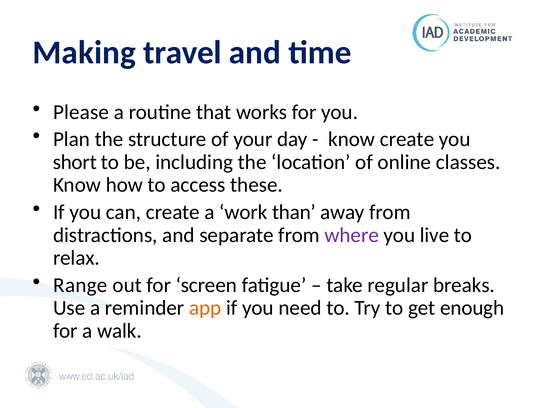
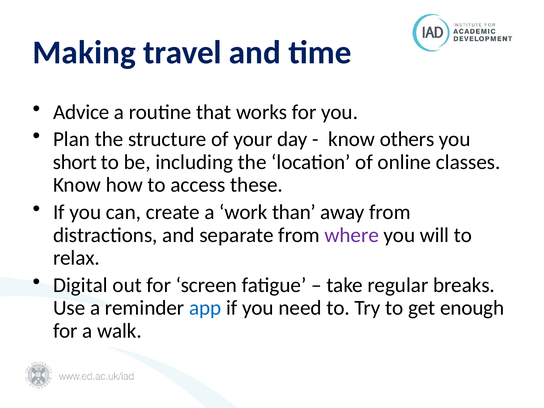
Please: Please -> Advice
know create: create -> others
live: live -> will
Range: Range -> Digital
app colour: orange -> blue
